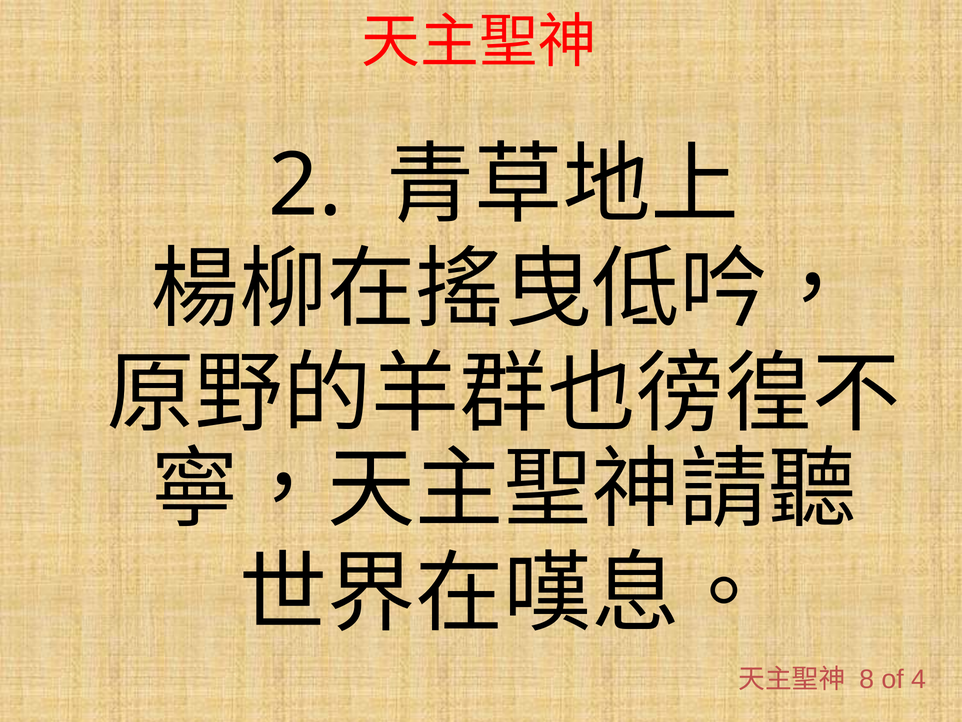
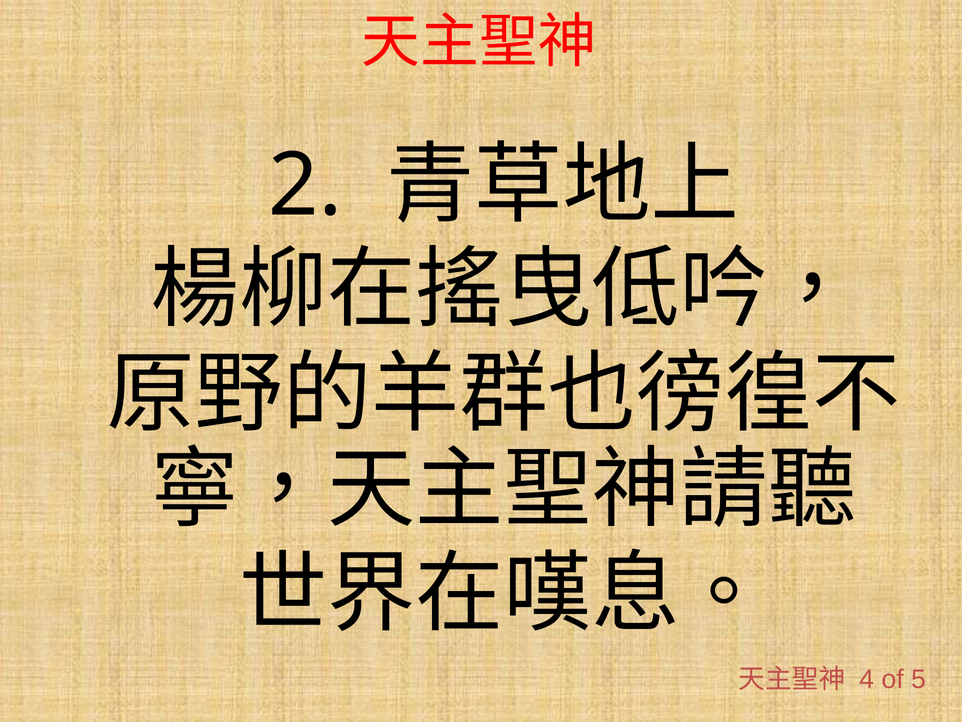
8: 8 -> 4
4: 4 -> 5
